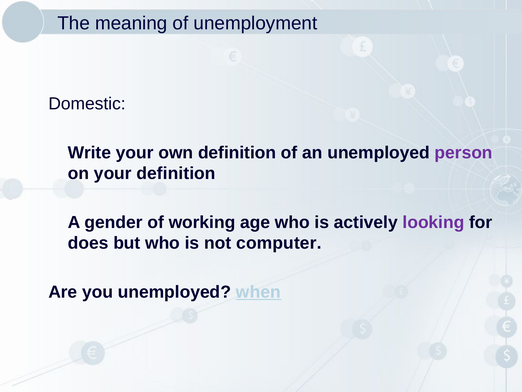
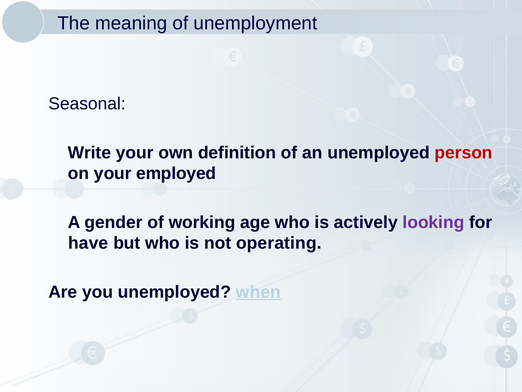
Domestic: Domestic -> Seasonal
person colour: purple -> red
your definition: definition -> employed
does: does -> have
computer: computer -> operating
